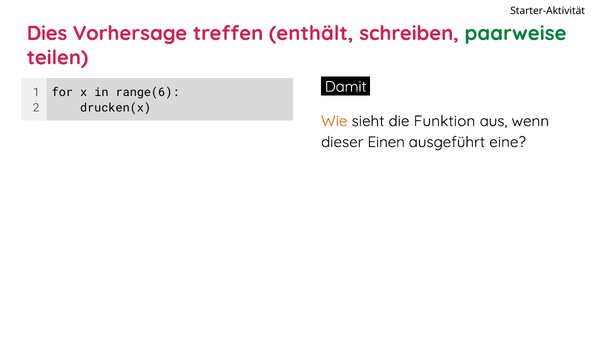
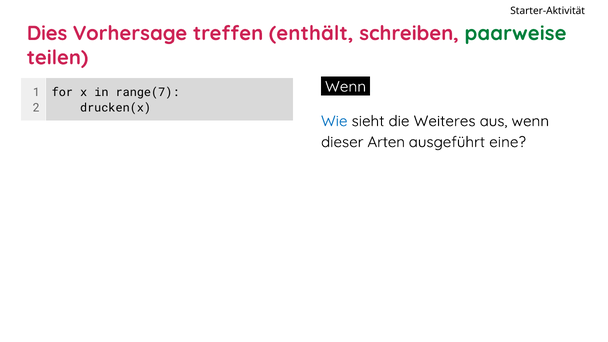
Damit at (346, 87): Damit -> Wenn
range(6: range(6 -> range(7
Wie colour: orange -> blue
Funktion: Funktion -> Weiteres
Einen: Einen -> Arten
